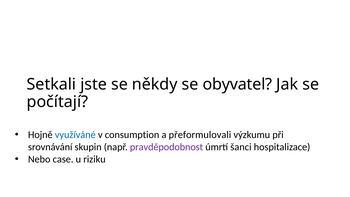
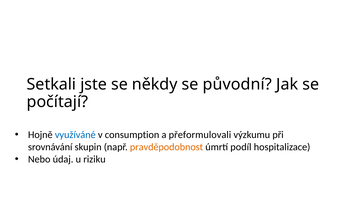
obyvatel: obyvatel -> původní
pravděpodobnost colour: purple -> orange
šanci: šanci -> podíl
case: case -> údaj
